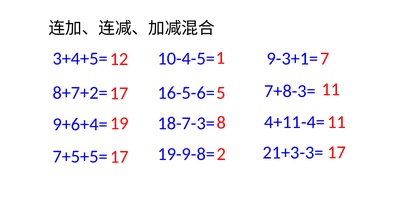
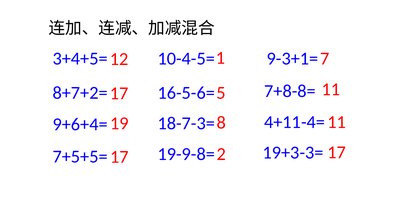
7+8-3=: 7+8-3= -> 7+8-8=
21+3-3=: 21+3-3= -> 19+3-3=
